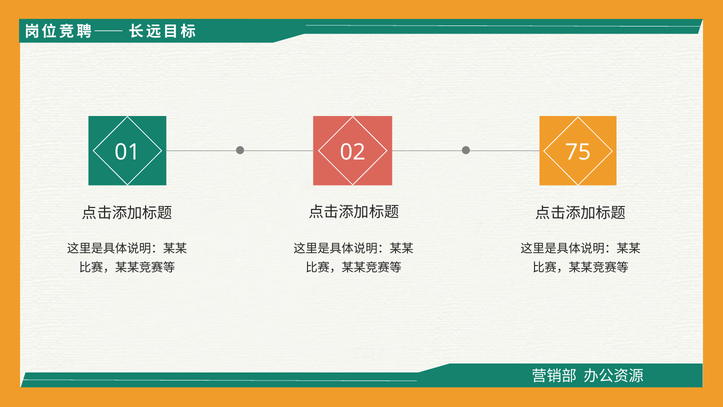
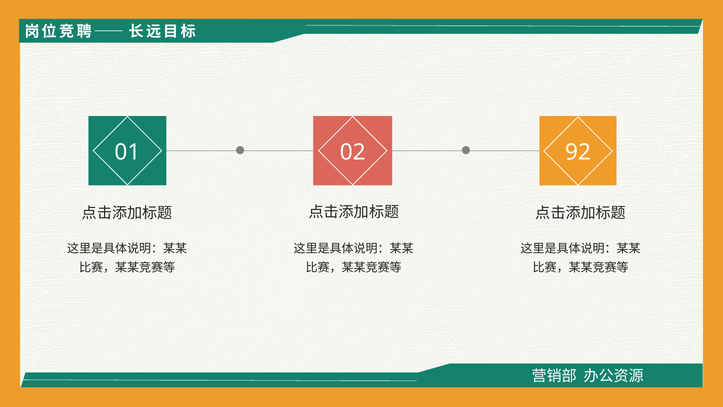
75: 75 -> 92
